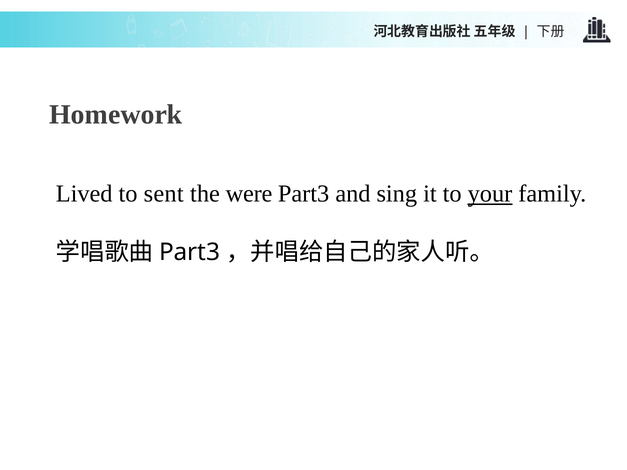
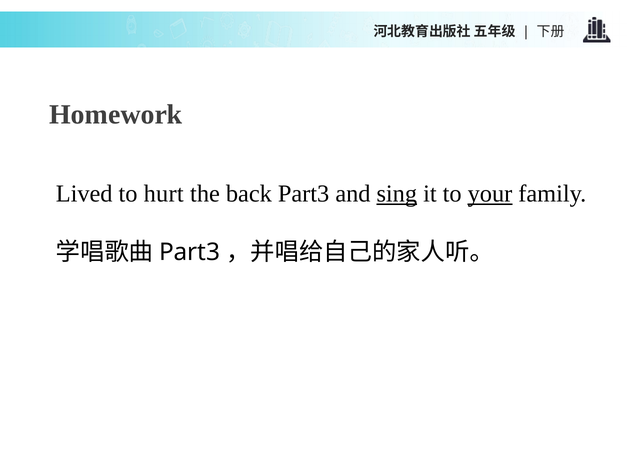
sent: sent -> hurt
were: were -> back
sing underline: none -> present
